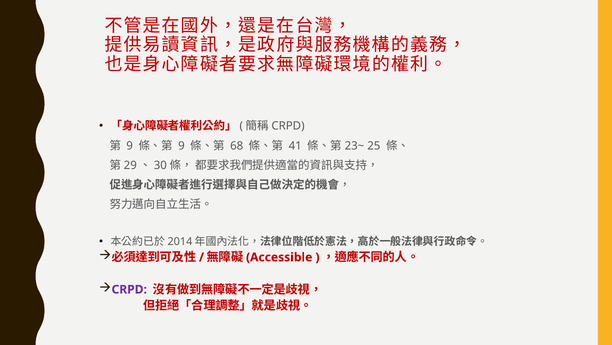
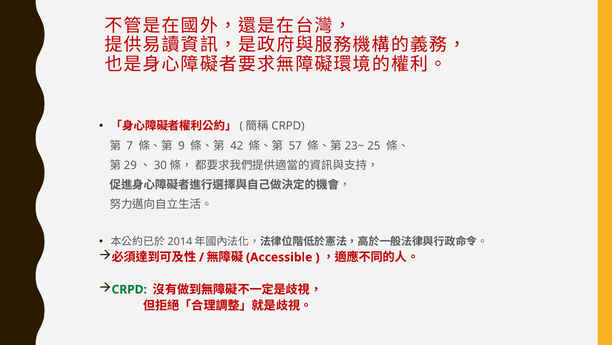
9 at (130, 145): 9 -> 7
68: 68 -> 42
41: 41 -> 57
CRPD colour: purple -> green
